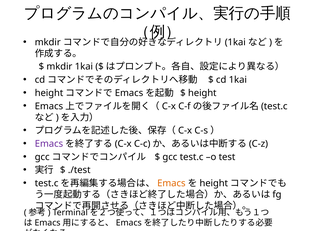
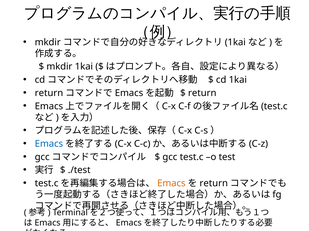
height at (49, 93): height -> return
height at (202, 93): height -> return
Emacs at (49, 144) colour: purple -> blue
height at (214, 184): height -> return
